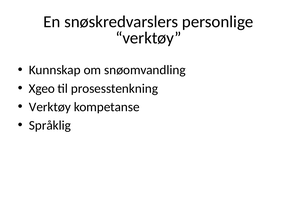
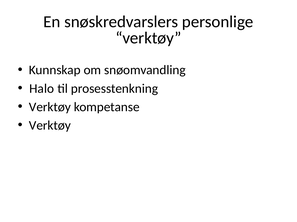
Xgeo: Xgeo -> Halo
Språklig at (50, 126): Språklig -> Verktøy
